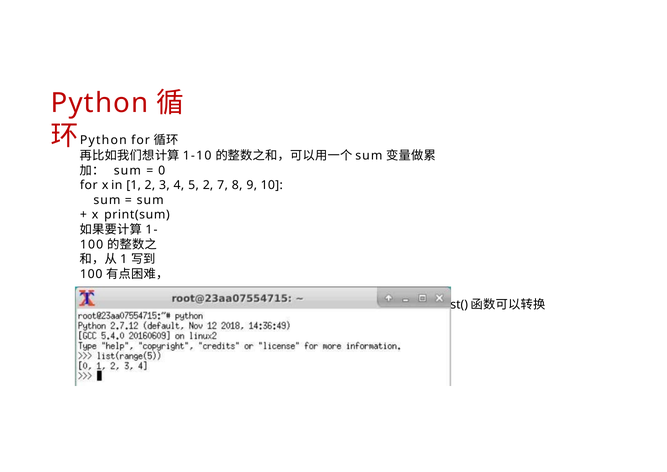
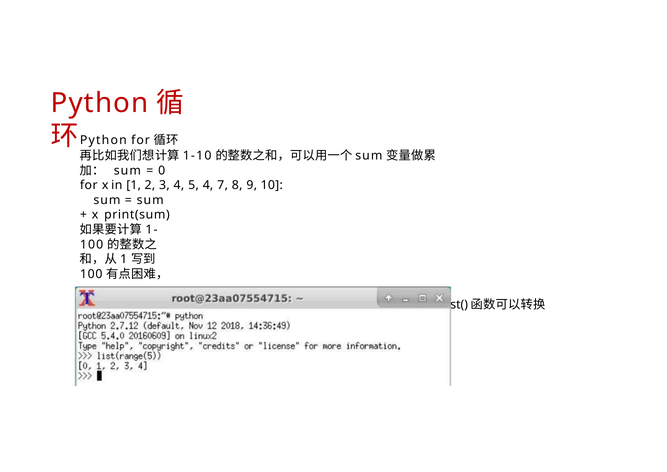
5 2: 2 -> 4
